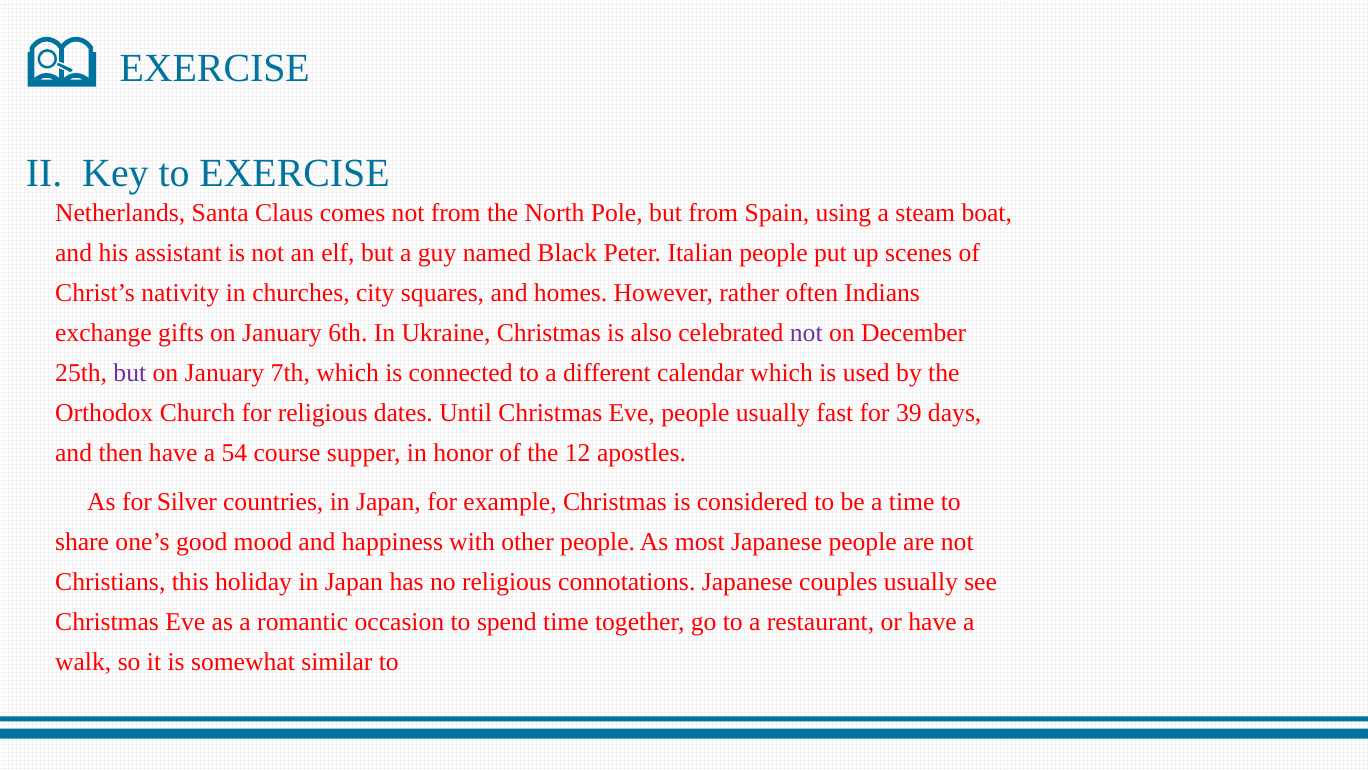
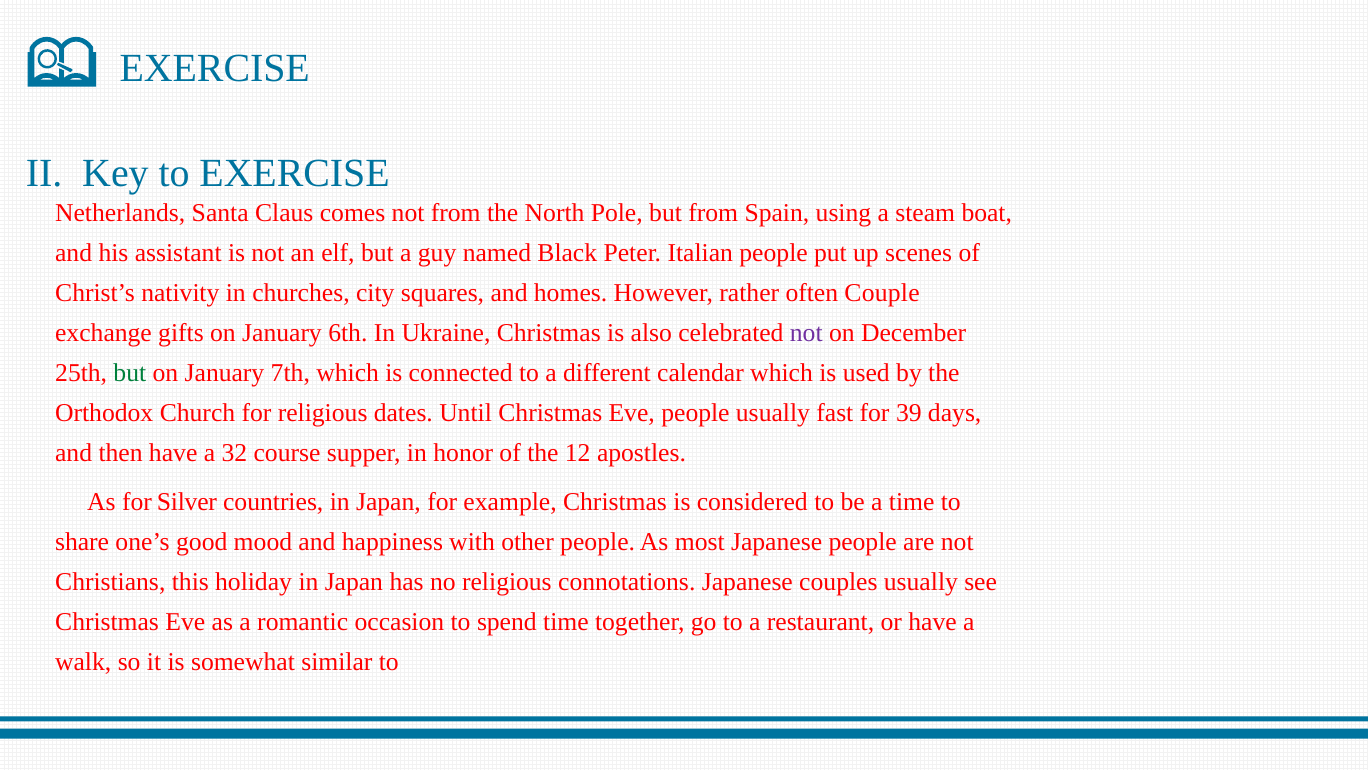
Indians: Indians -> Couple
but at (130, 373) colour: purple -> green
54: 54 -> 32
